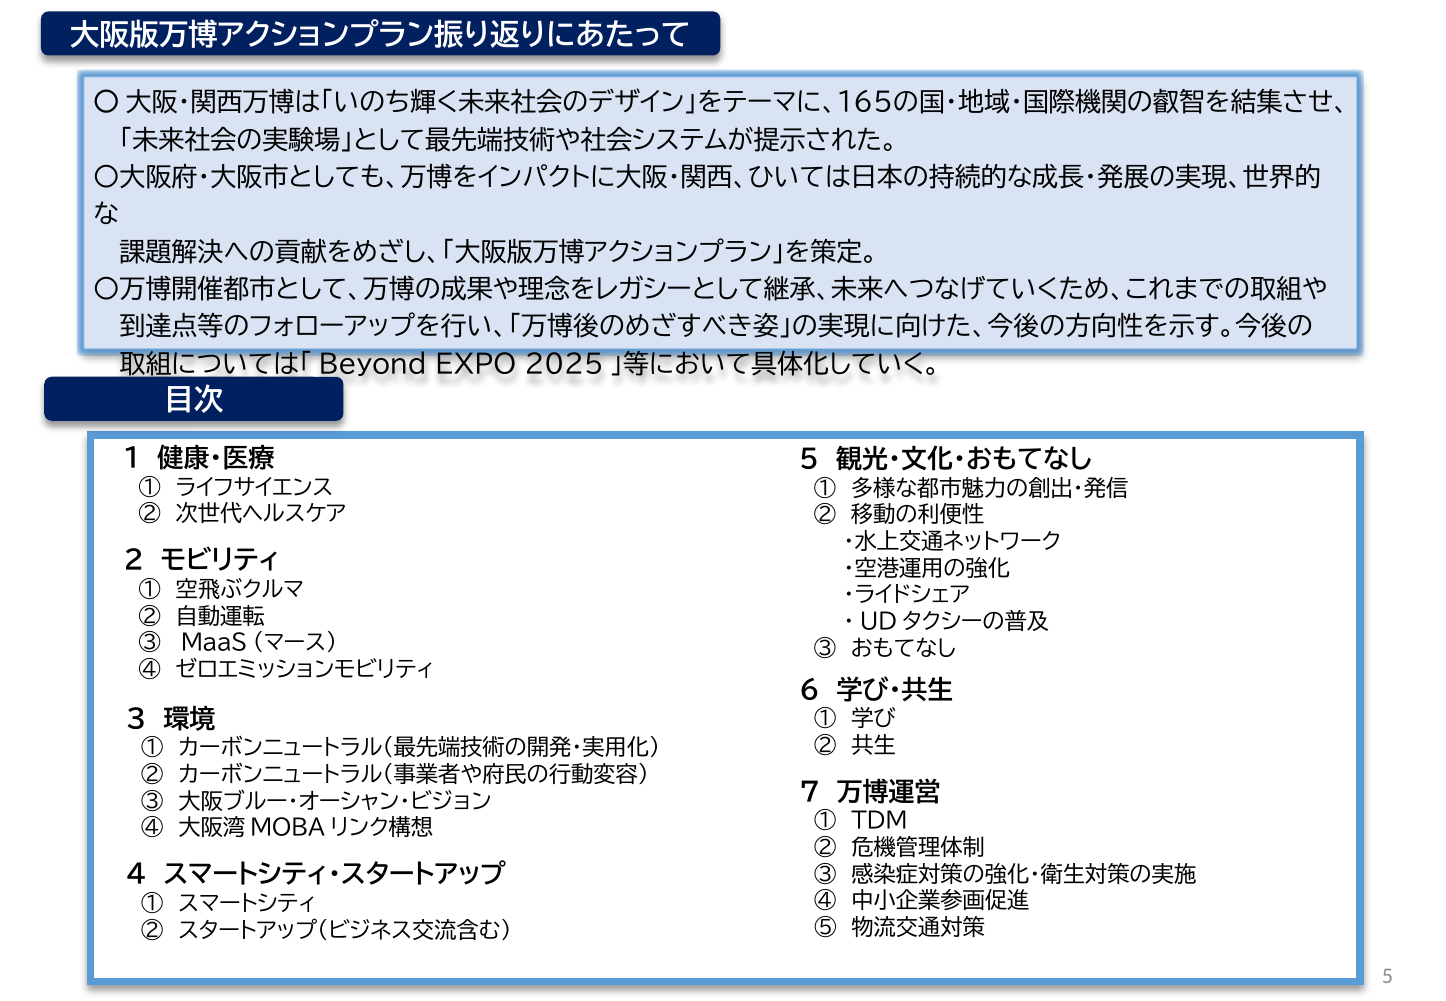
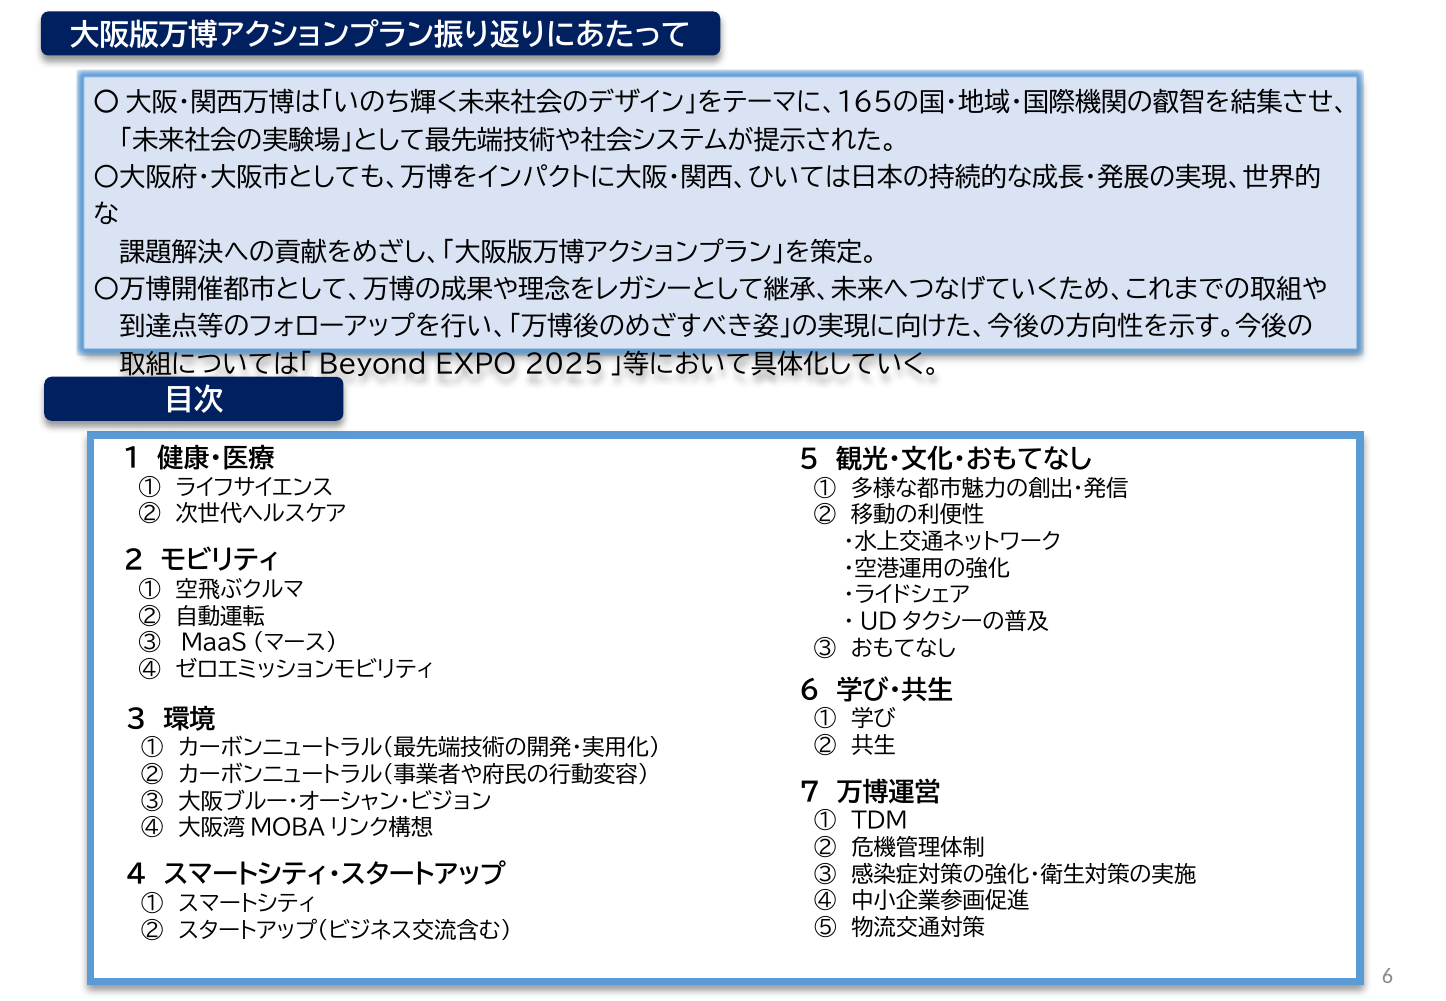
5: 5 -> 6
